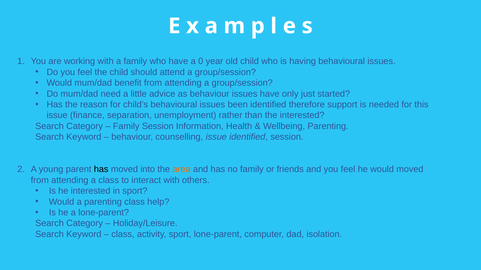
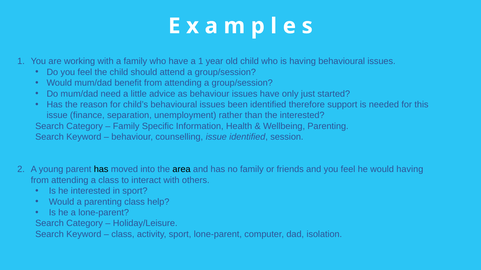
a 0: 0 -> 1
Family Session: Session -> Specific
area colour: orange -> black
would moved: moved -> having
